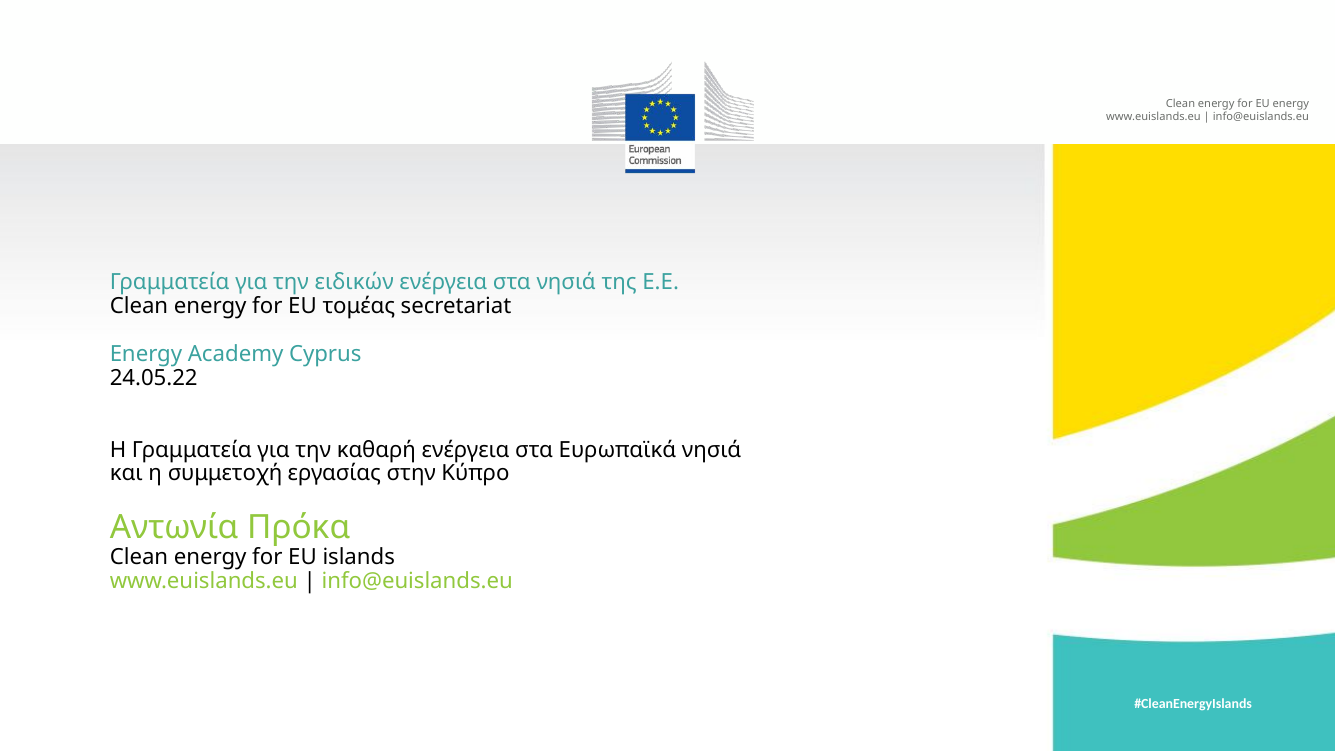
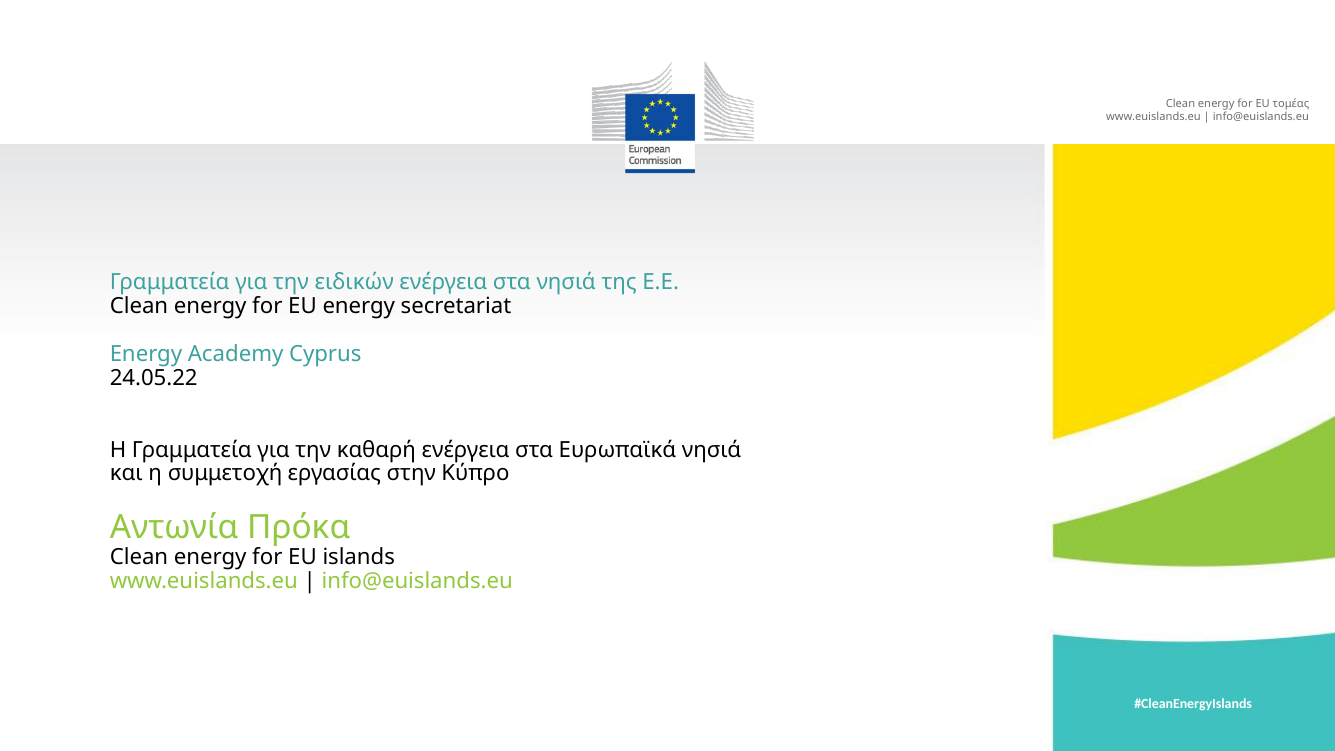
EU energy: energy -> τομέας
EU τομέας: τομέας -> energy
